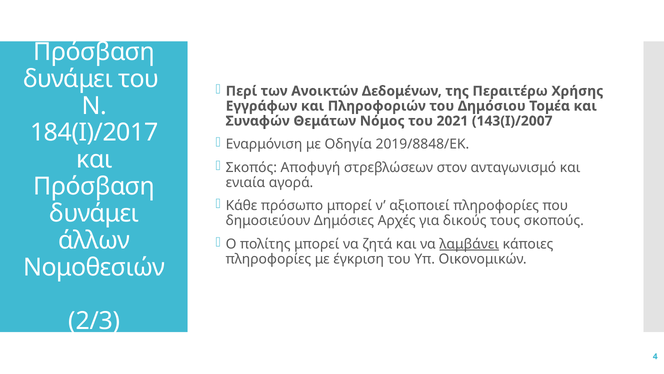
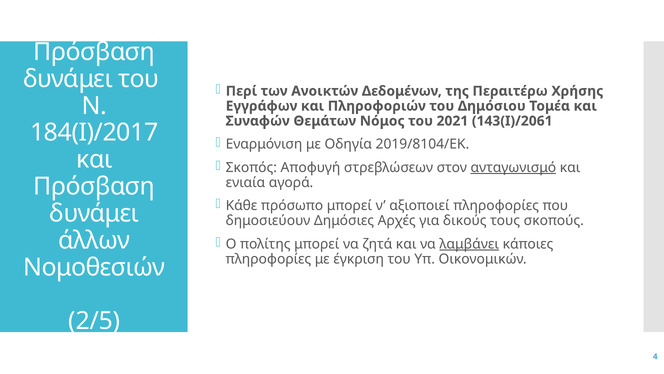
143(Ι)/2007: 143(Ι)/2007 -> 143(Ι)/2061
2019/8848/ΕΚ: 2019/8848/ΕΚ -> 2019/8104/ΕΚ
ανταγωνισμό underline: none -> present
2/3: 2/3 -> 2/5
